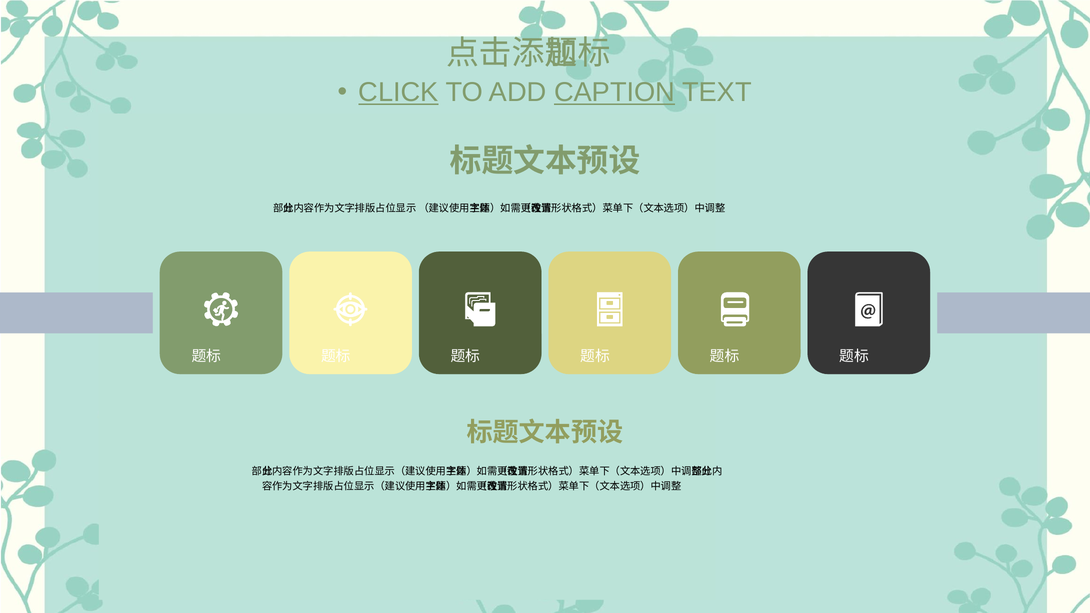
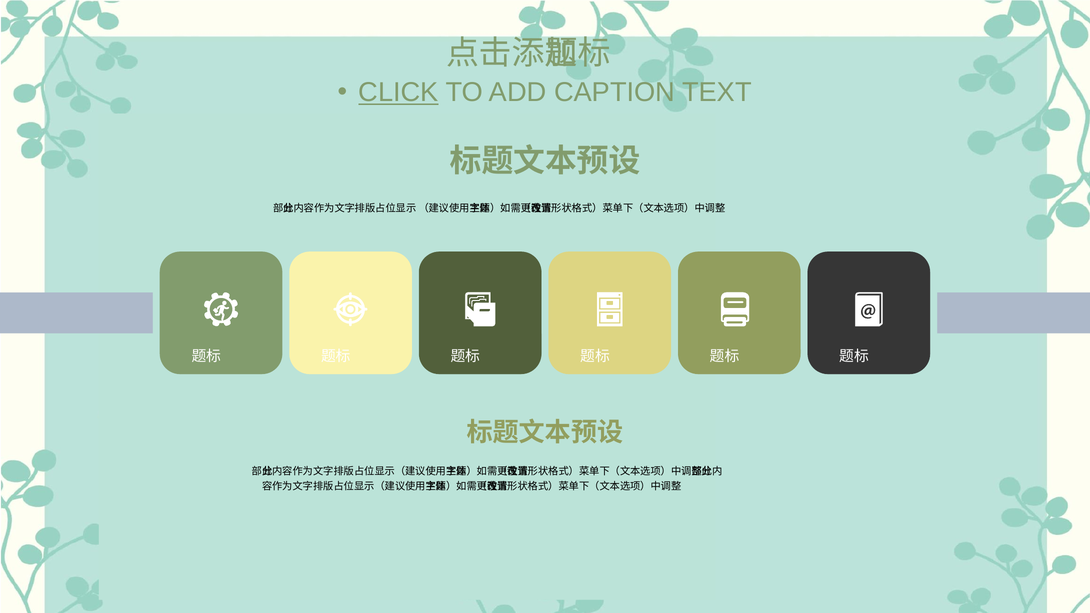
CAPTION underline: present -> none
